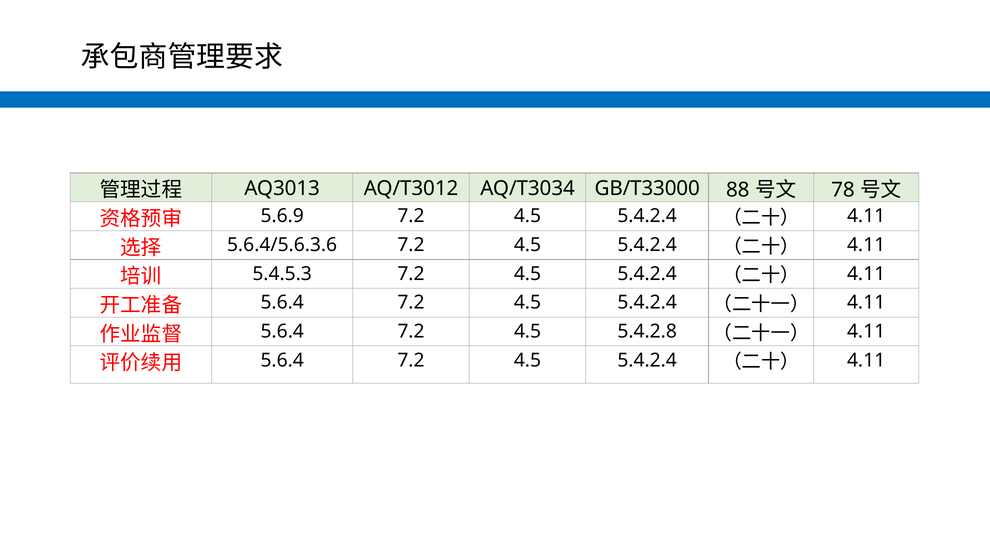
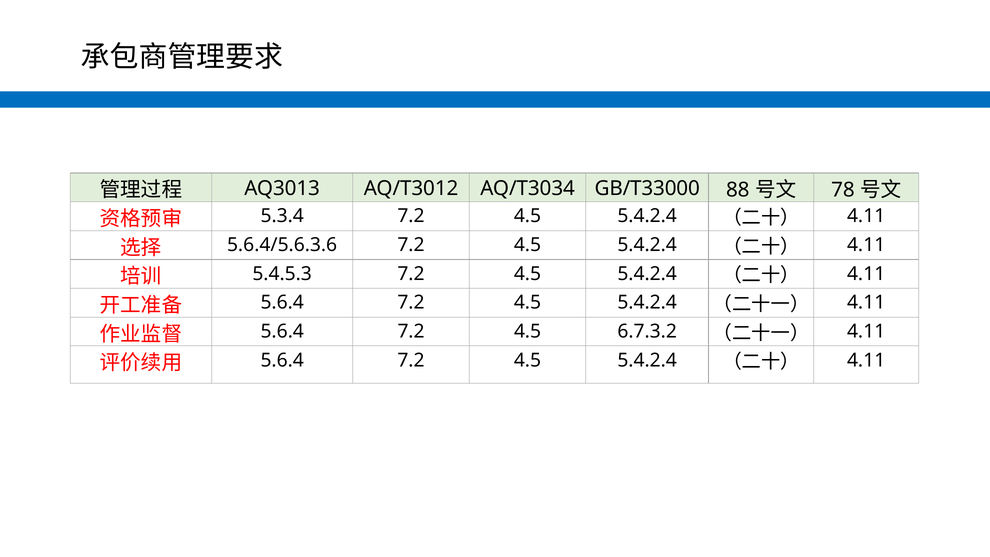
5.6.9: 5.6.9 -> 5.3.4
5.4.2.8: 5.4.2.8 -> 6.7.3.2
